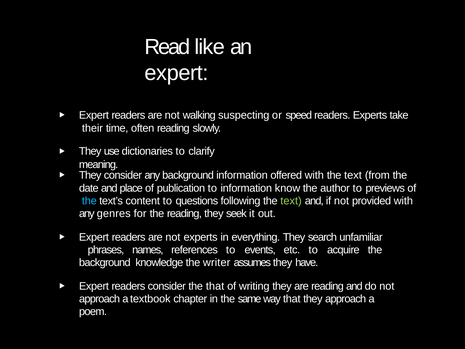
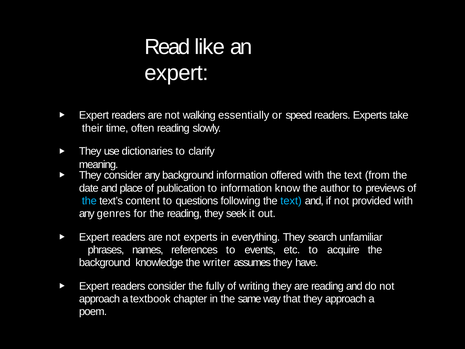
suspecting: suspecting -> essentially
text at (291, 201) colour: light green -> light blue
the that: that -> fully
